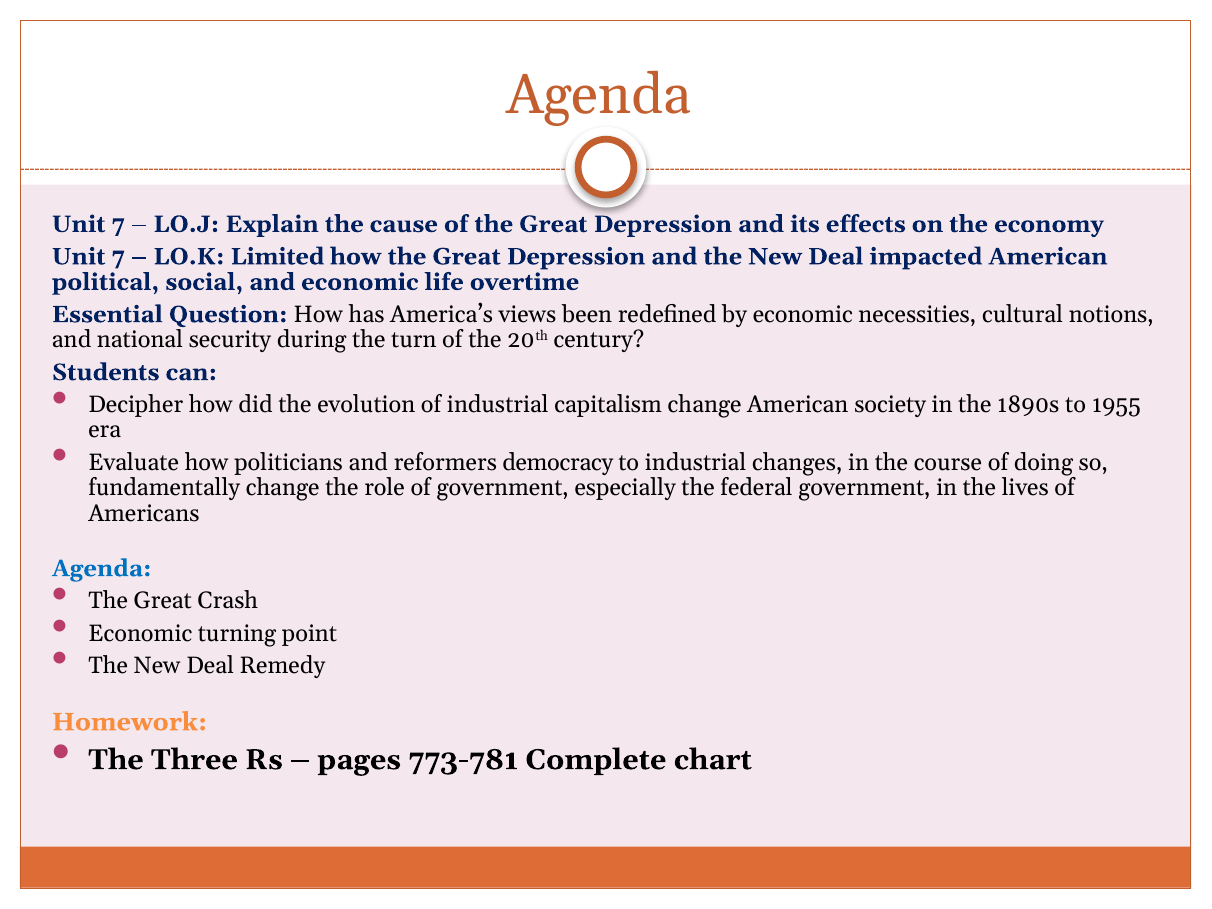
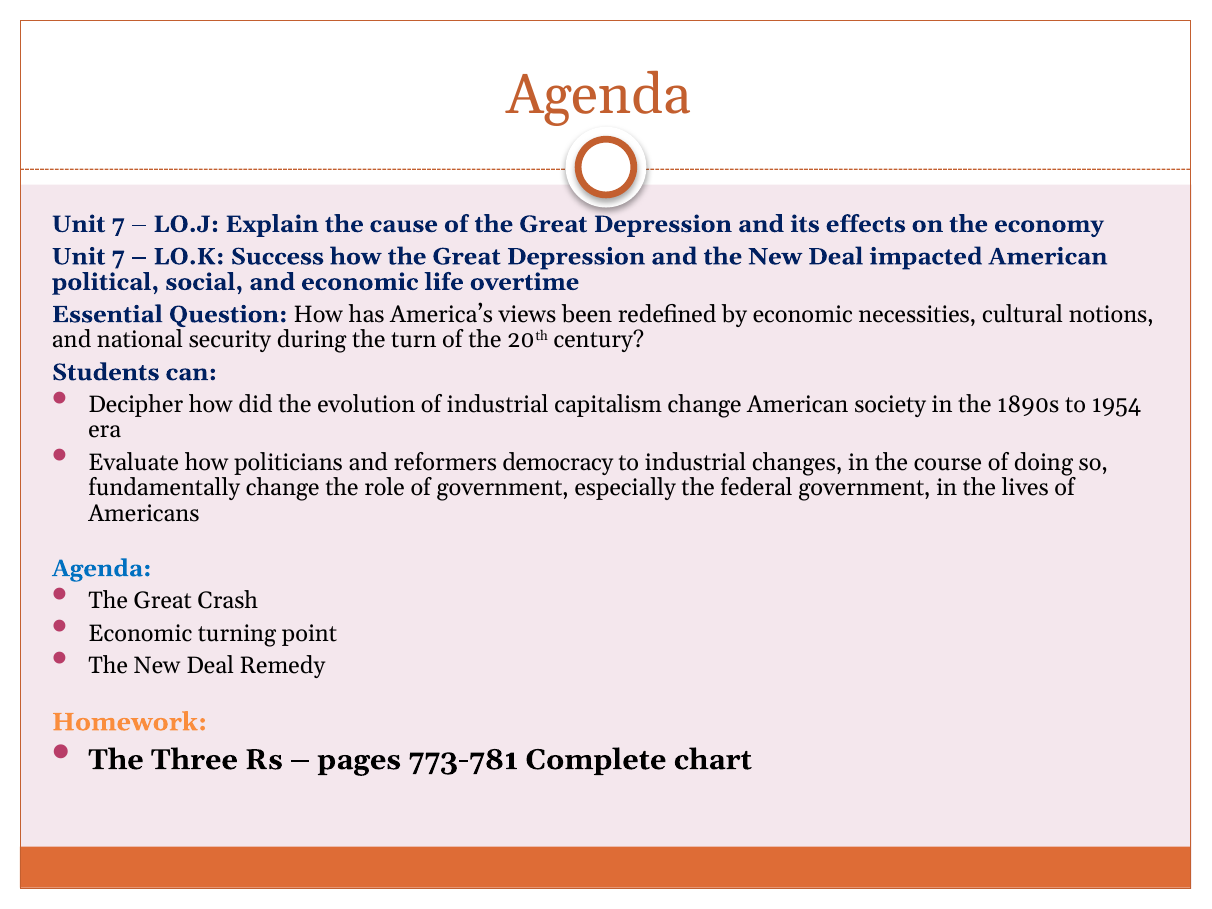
Limited: Limited -> Success
1955: 1955 -> 1954
